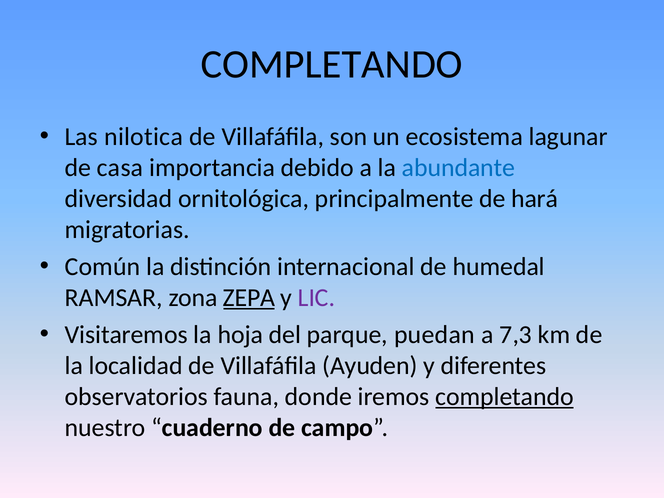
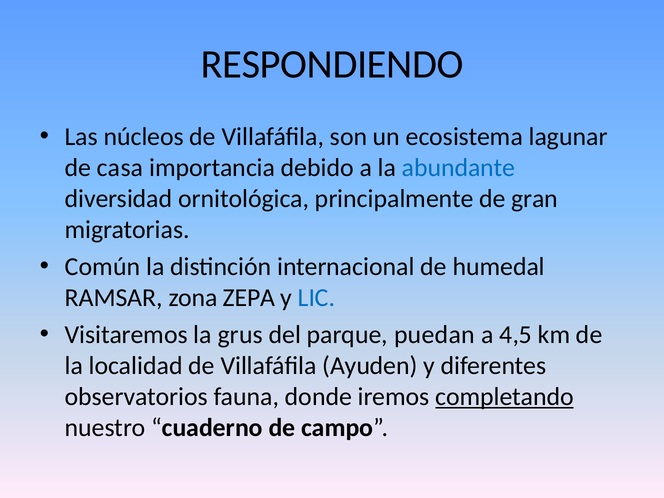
COMPLETANDO at (332, 64): COMPLETANDO -> RESPONDIENDO
nilotica: nilotica -> núcleos
hará: hará -> gran
ZEPA underline: present -> none
LIC colour: purple -> blue
hoja: hoja -> grus
7,3: 7,3 -> 4,5
